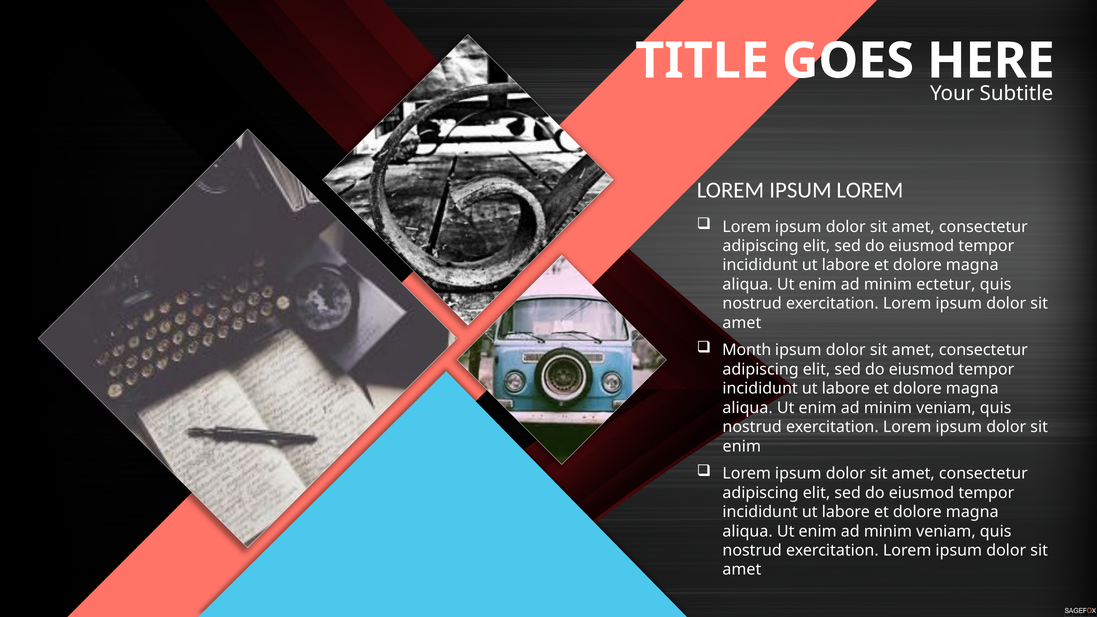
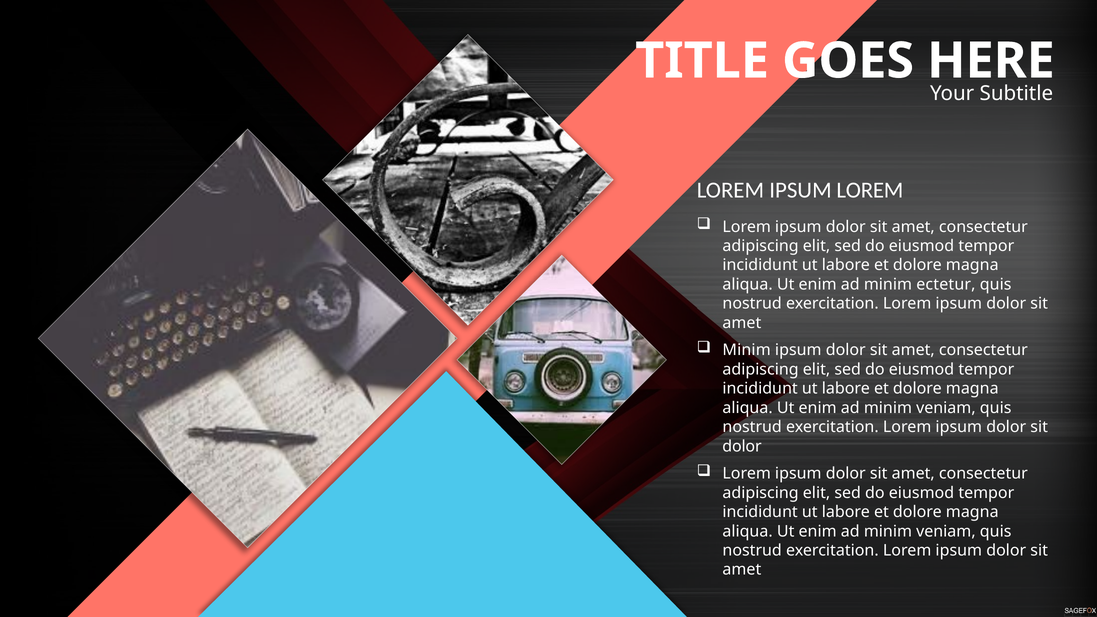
Month at (747, 350): Month -> Minim
enim at (742, 446): enim -> dolor
